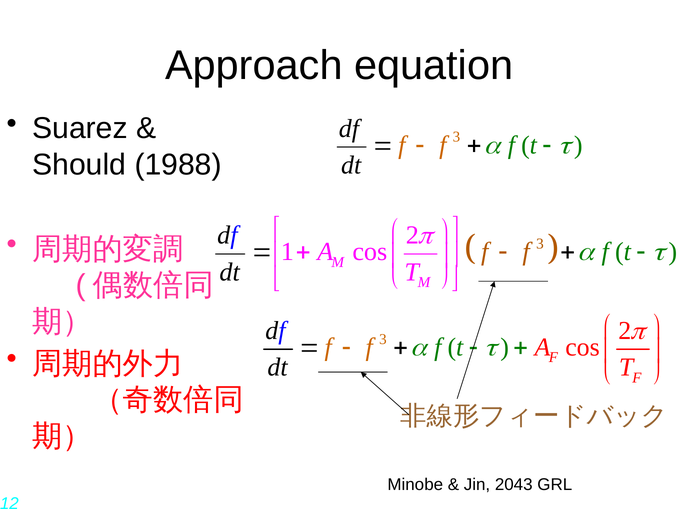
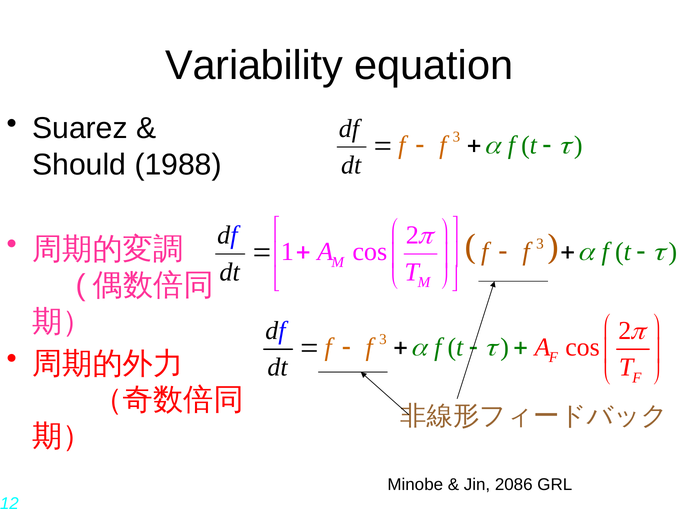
Approach: Approach -> Variability
2043: 2043 -> 2086
